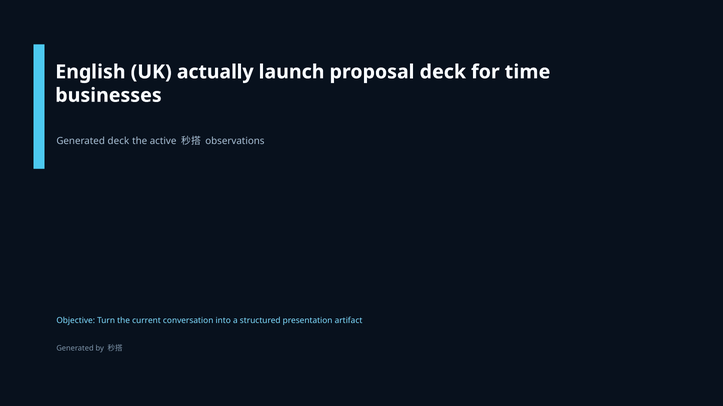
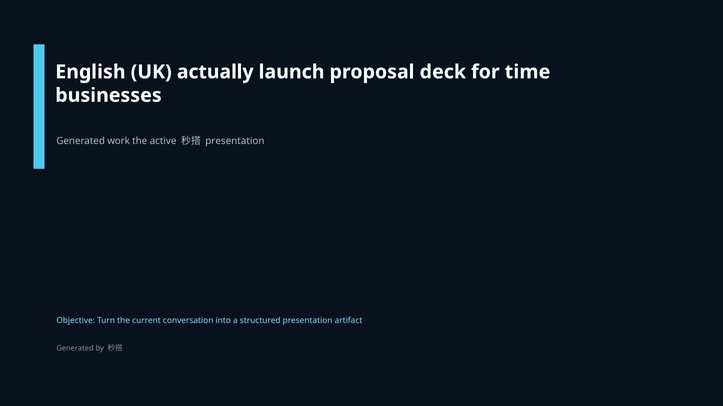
Generated deck: deck -> work
observations at (235, 141): observations -> presentation
